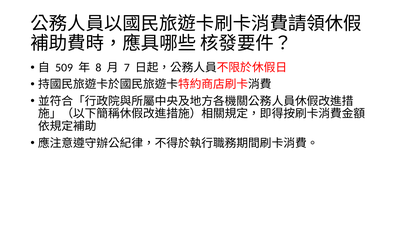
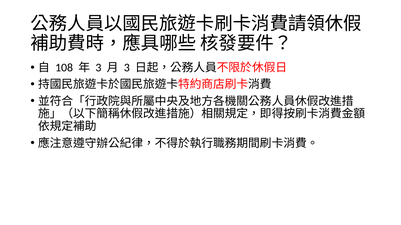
509: 509 -> 108
8 at (98, 68): 8 -> 3
7 at (127, 68): 7 -> 3
